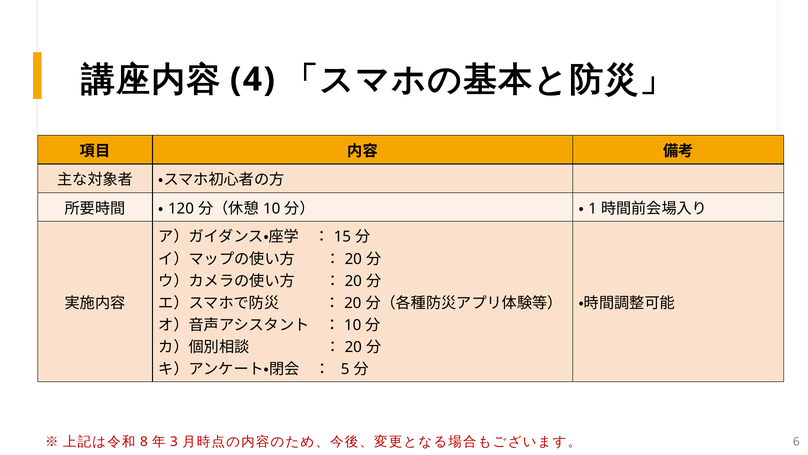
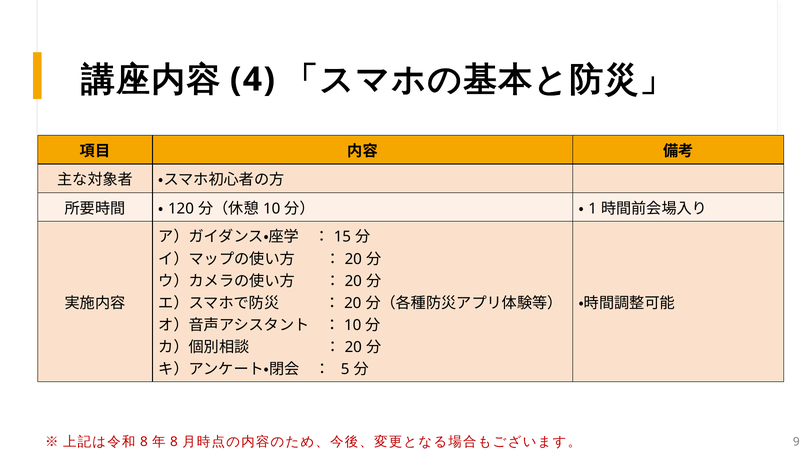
3 at (174, 441): 3 -> 8
6: 6 -> 9
